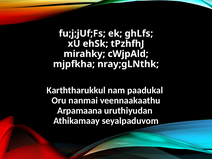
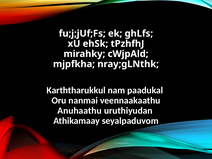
Arpamaana: Arpamaana -> Anuhaathu
